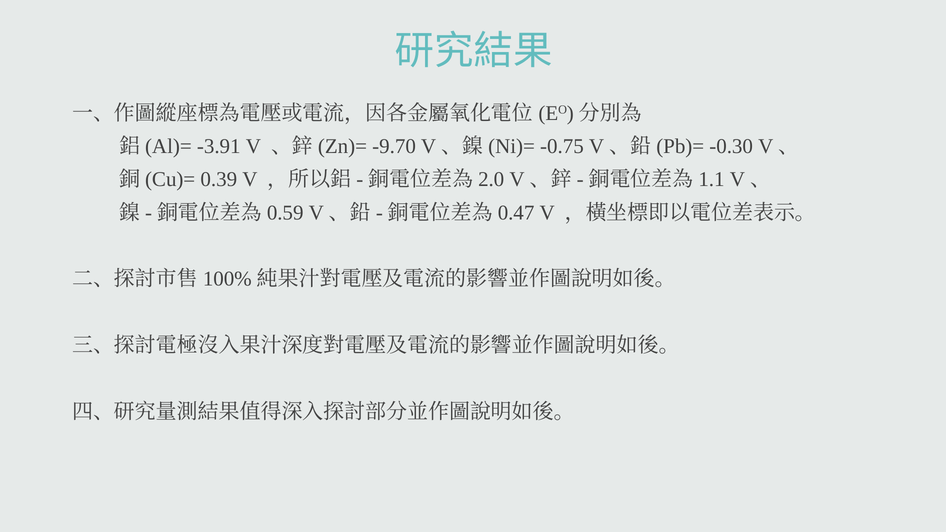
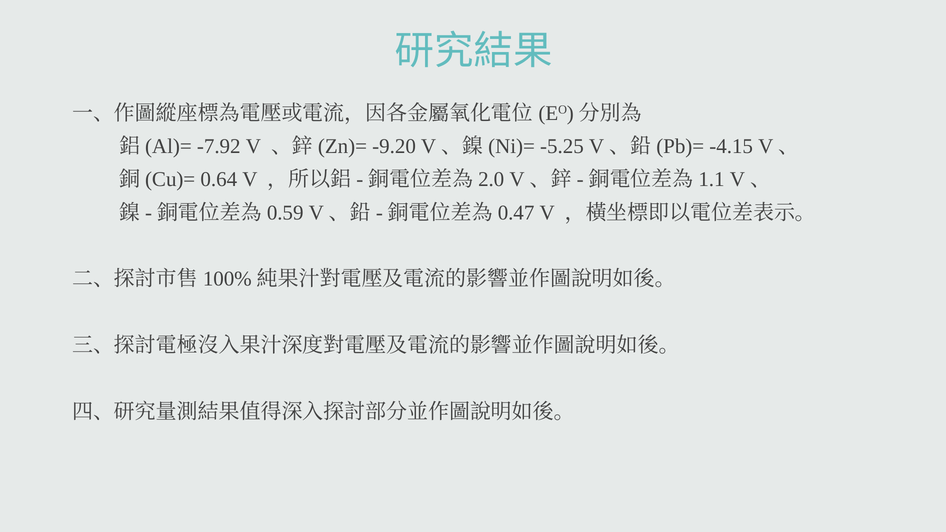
-3.91: -3.91 -> -7.92
-9.70: -9.70 -> -9.20
-0.75: -0.75 -> -5.25
-0.30: -0.30 -> -4.15
0.39: 0.39 -> 0.64
